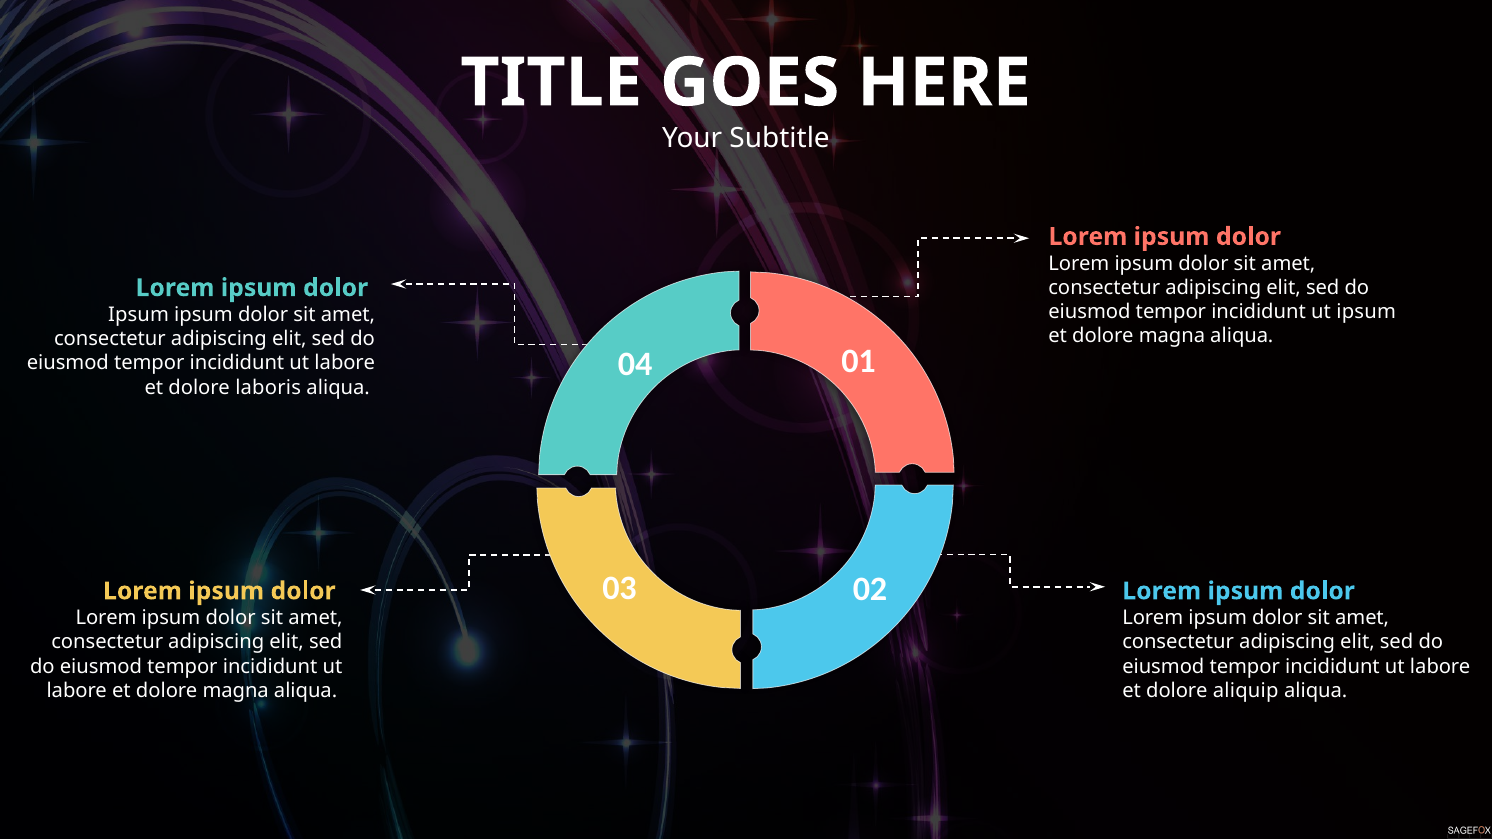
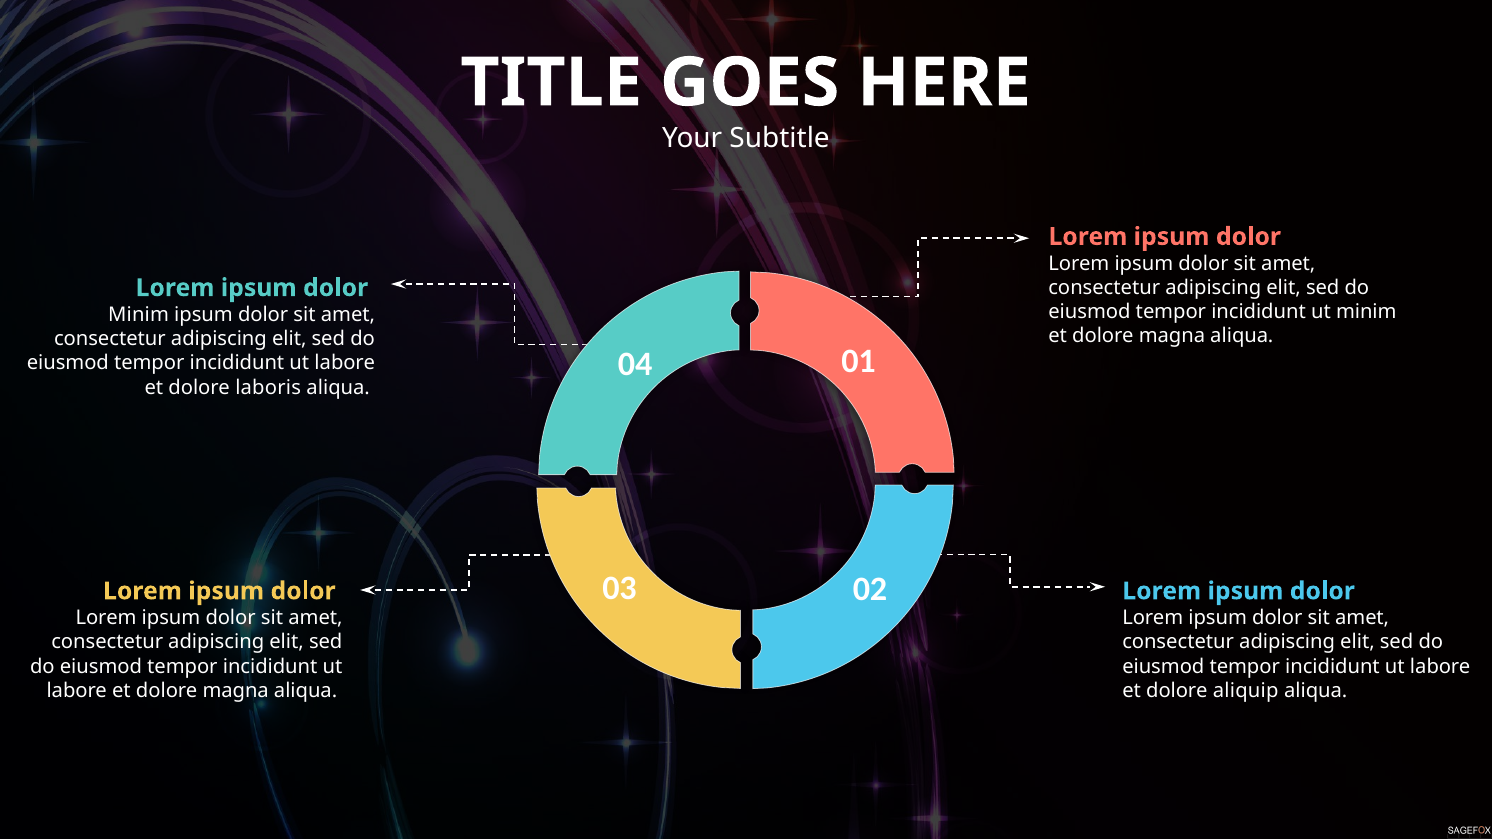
ut ipsum: ipsum -> minim
Ipsum at (139, 315): Ipsum -> Minim
